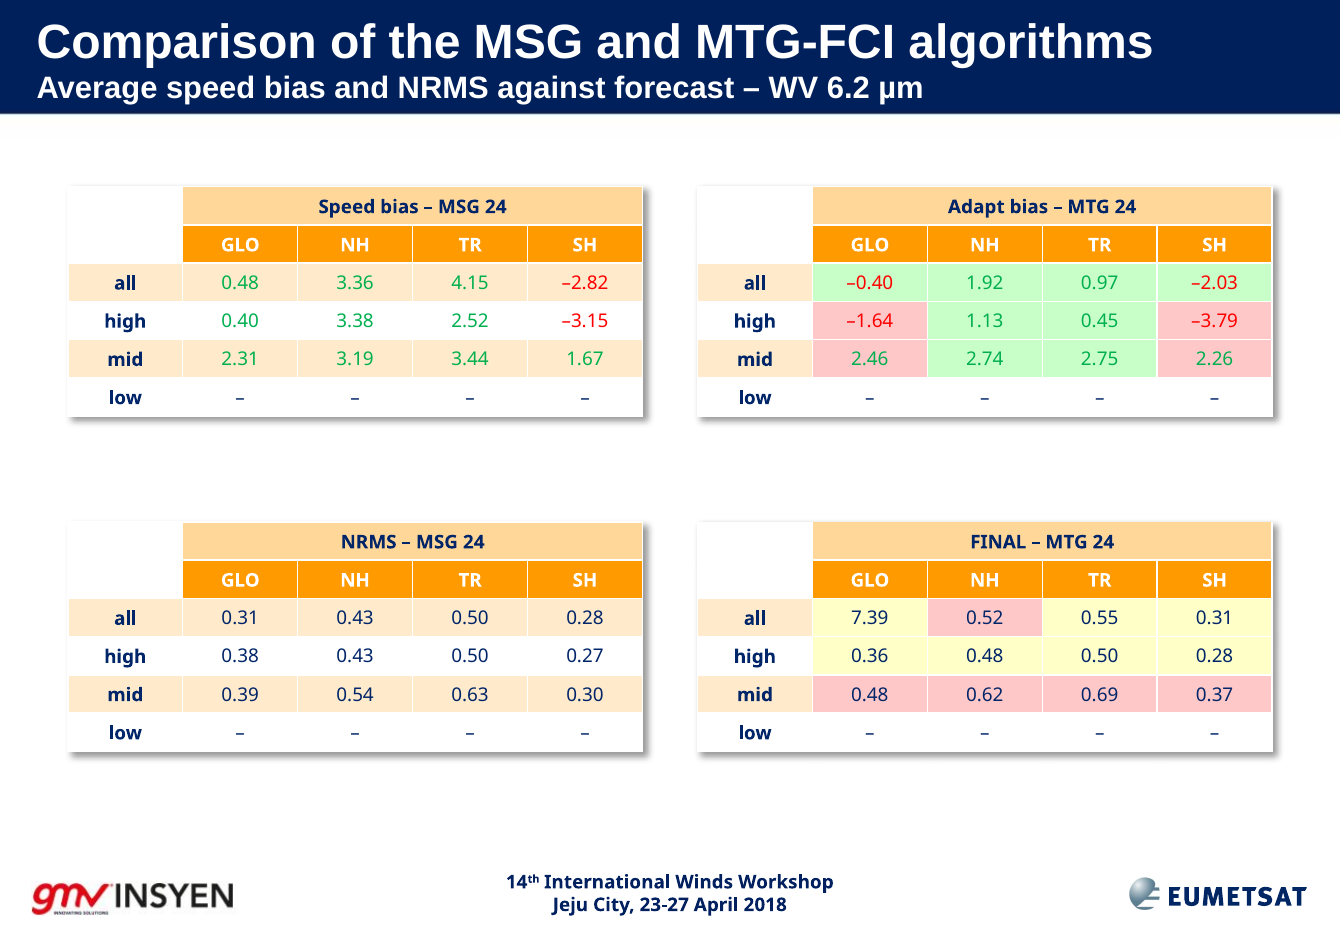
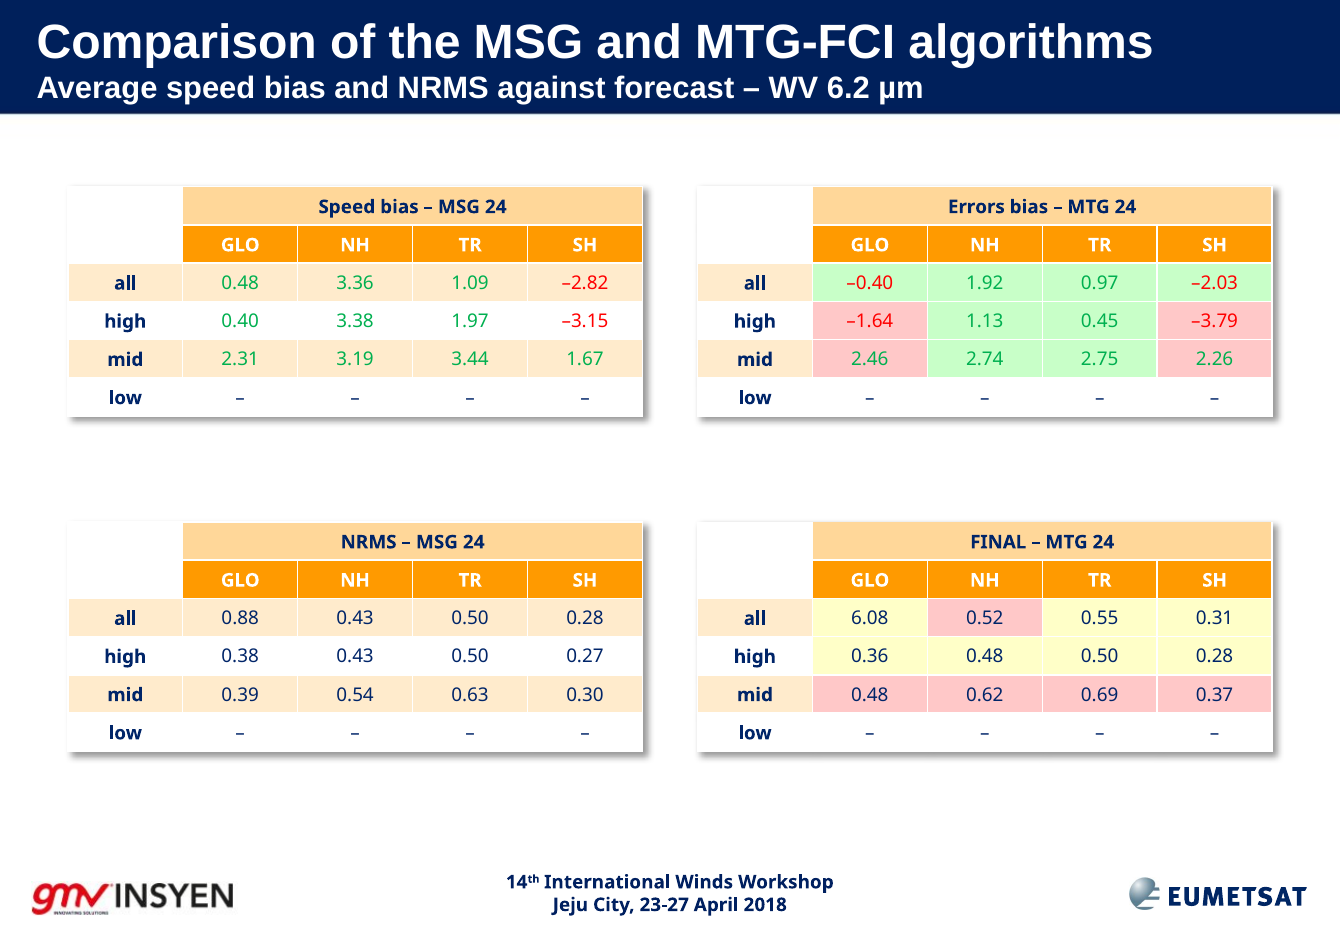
Adapt: Adapt -> Errors
4.15: 4.15 -> 1.09
2.52: 2.52 -> 1.97
all 0.31: 0.31 -> 0.88
7.39: 7.39 -> 6.08
